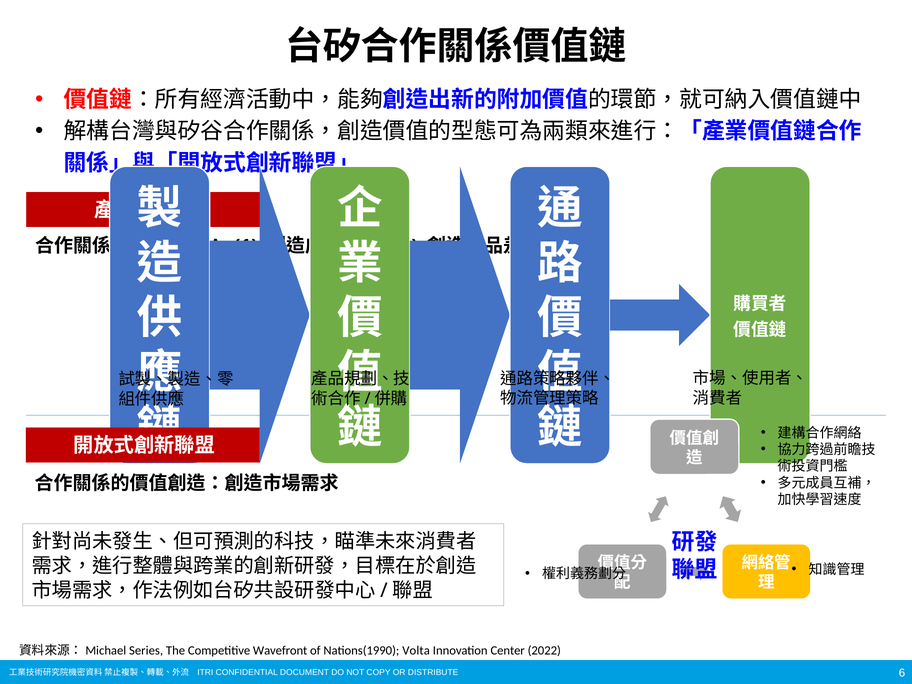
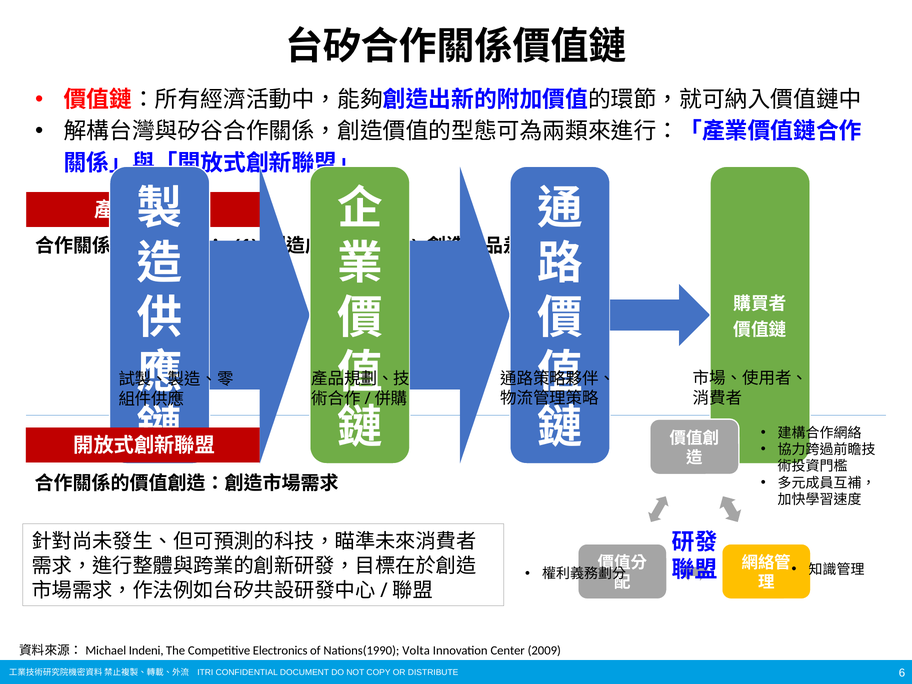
Series: Series -> Indeni
Wavefront: Wavefront -> Electronics
2022: 2022 -> 2009
